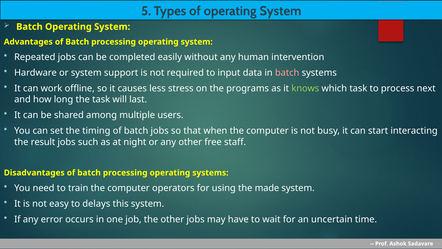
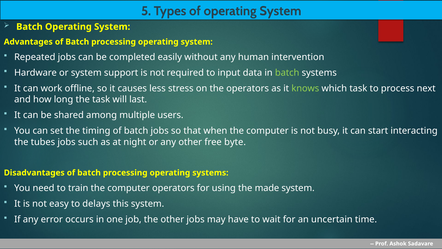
batch at (287, 73) colour: pink -> light green
the programs: programs -> operators
result: result -> tubes
staff: staff -> byte
